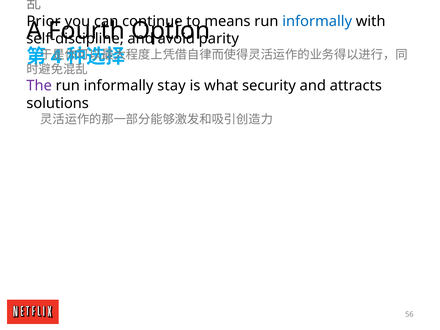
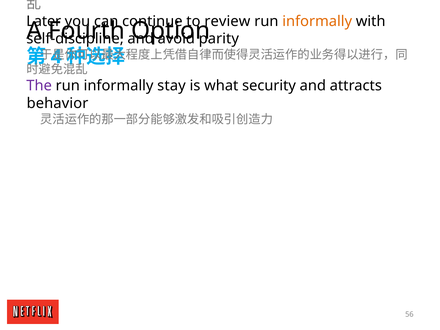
Prior: Prior -> Later
means: means -> review
informally at (317, 21) colour: blue -> orange
solutions: solutions -> behavior
